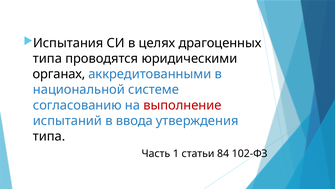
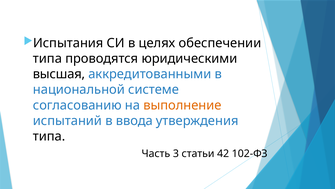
драгоценных: драгоценных -> обеспечении
органах: органах -> высшая
выполнение colour: red -> orange
1: 1 -> 3
84: 84 -> 42
